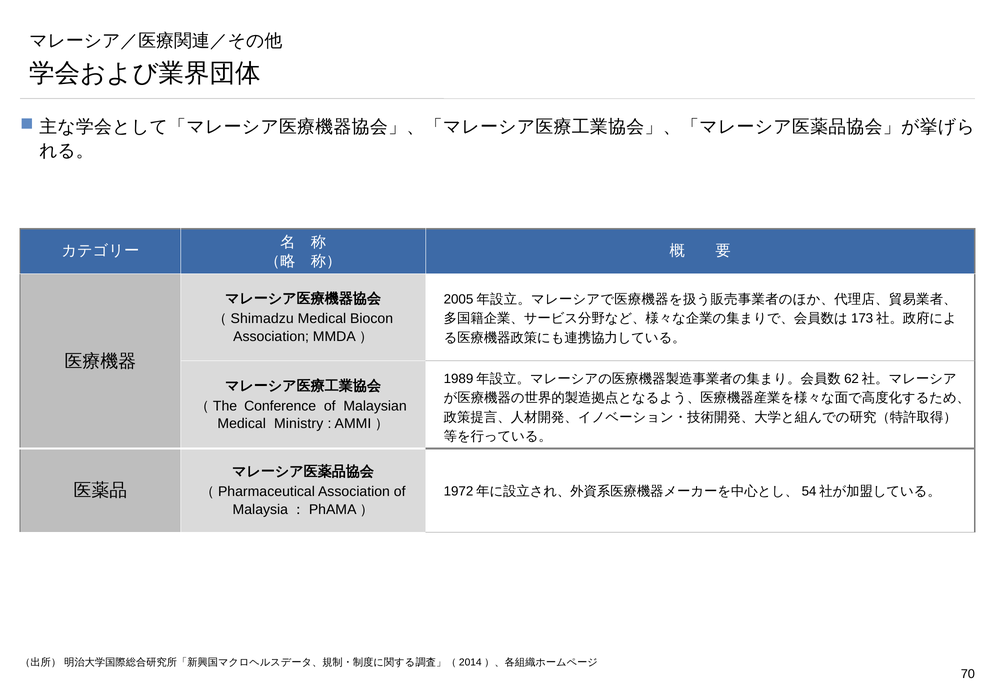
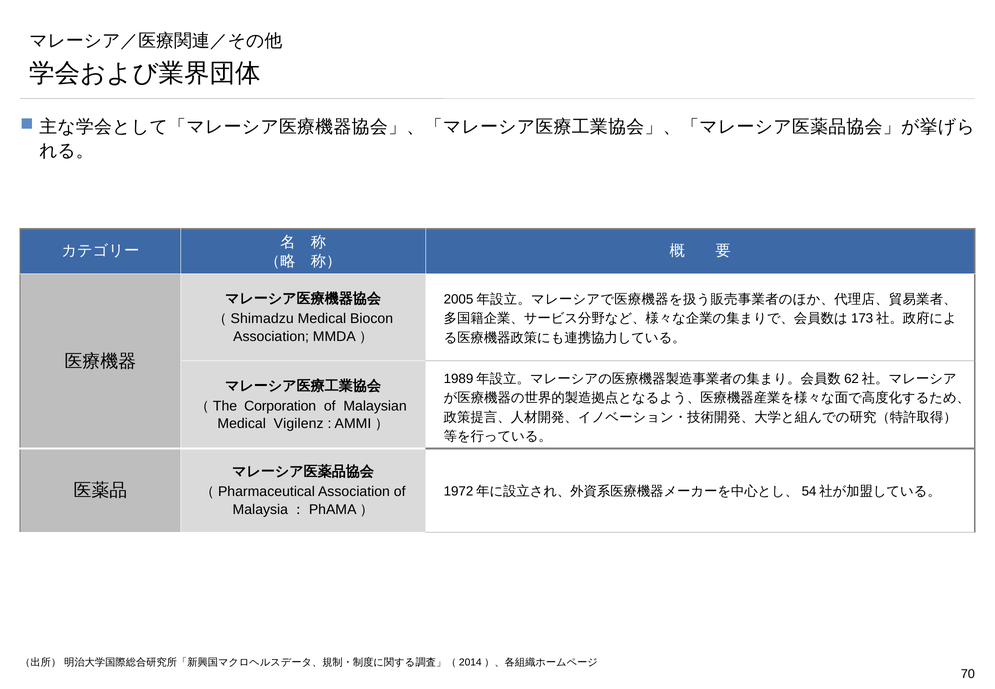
Conference: Conference -> Corporation
Ministry: Ministry -> Vigilenz
